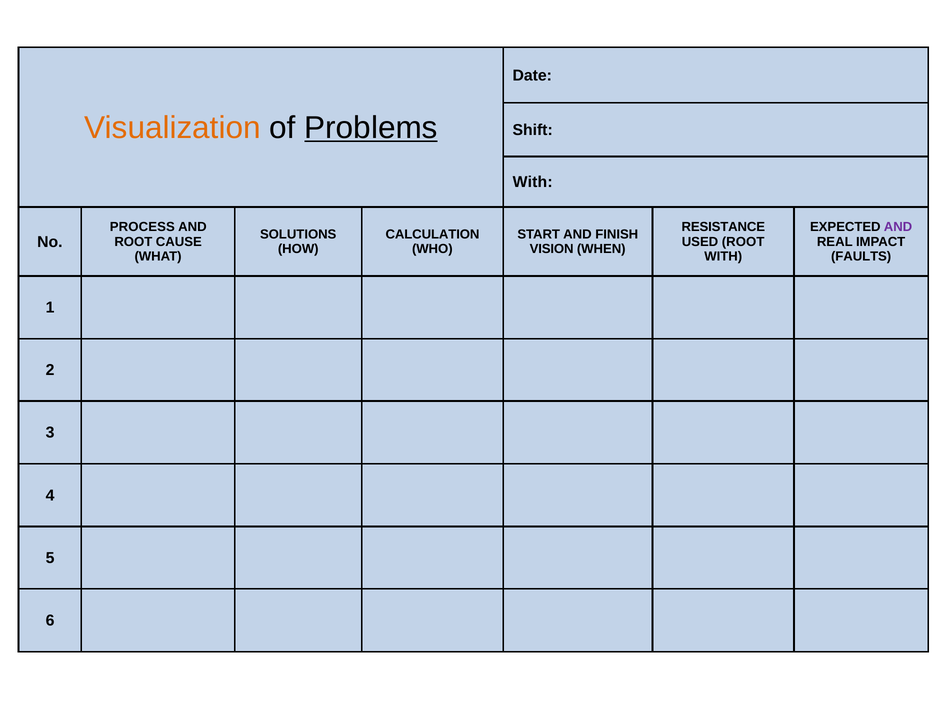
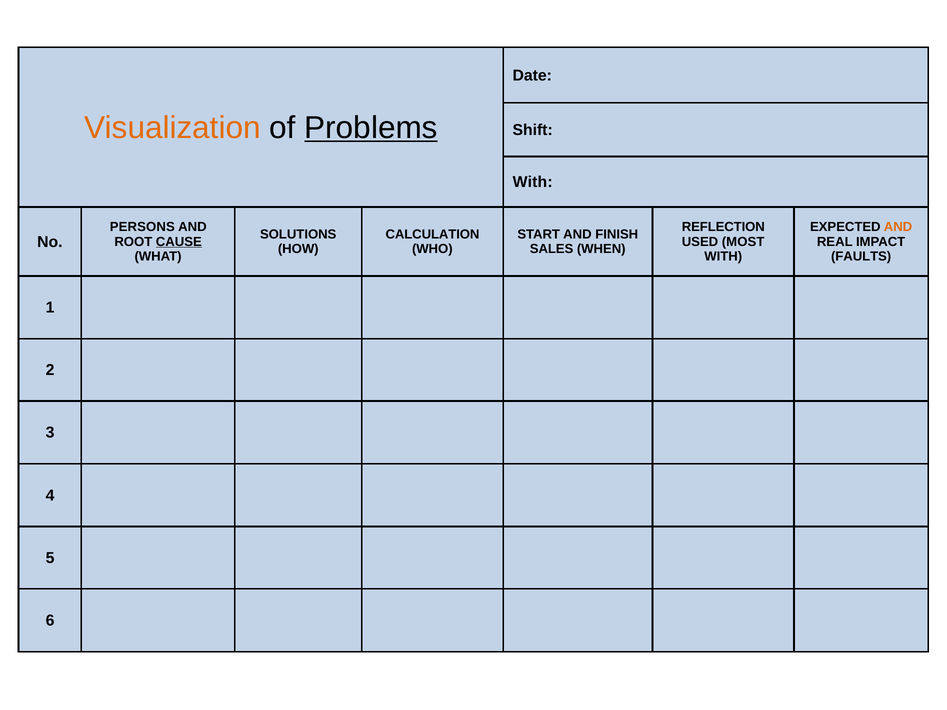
PROCESS: PROCESS -> PERSONS
RESISTANCE: RESISTANCE -> REFLECTION
AND at (898, 227) colour: purple -> orange
CAUSE underline: none -> present
USED ROOT: ROOT -> MOST
VISION: VISION -> SALES
